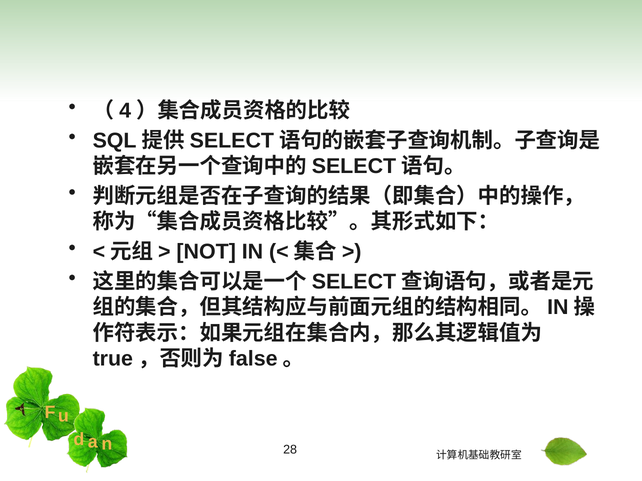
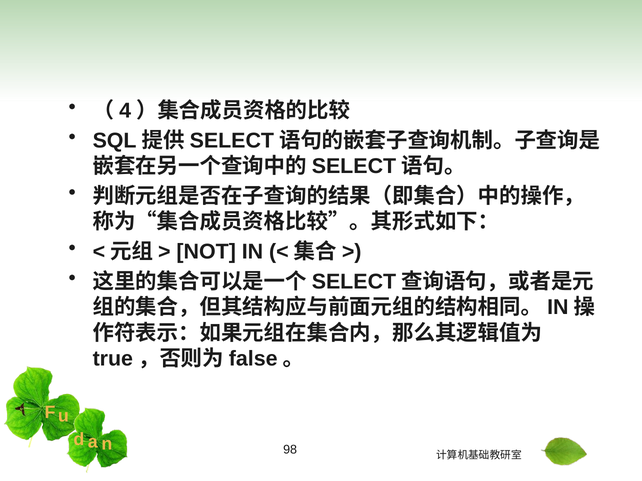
28: 28 -> 98
